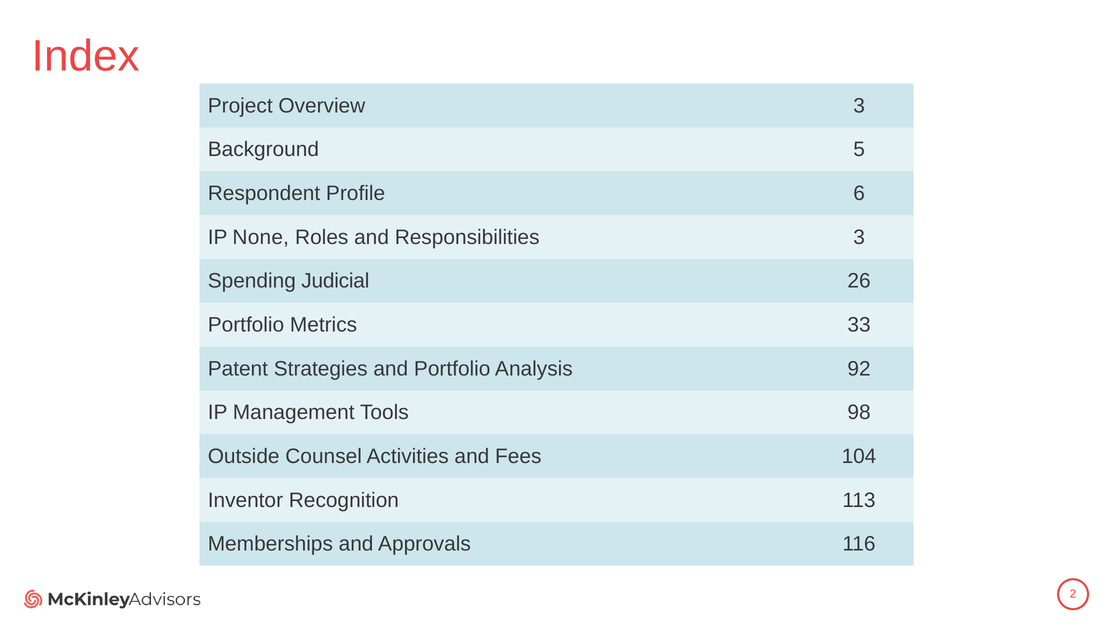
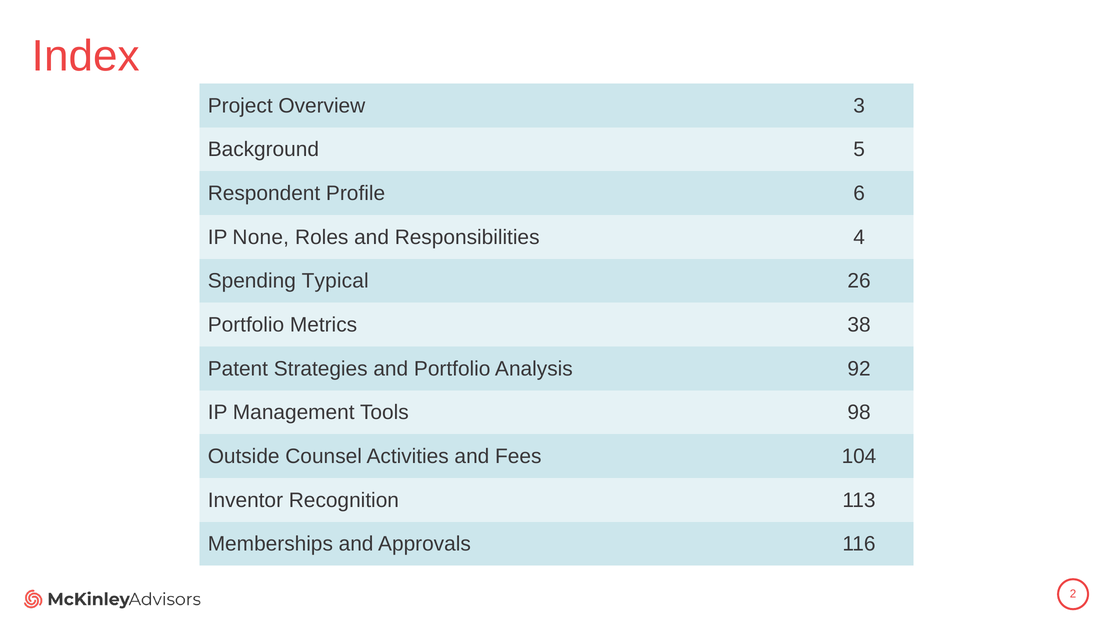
Responsibilities 3: 3 -> 4
Judicial: Judicial -> Typical
33: 33 -> 38
